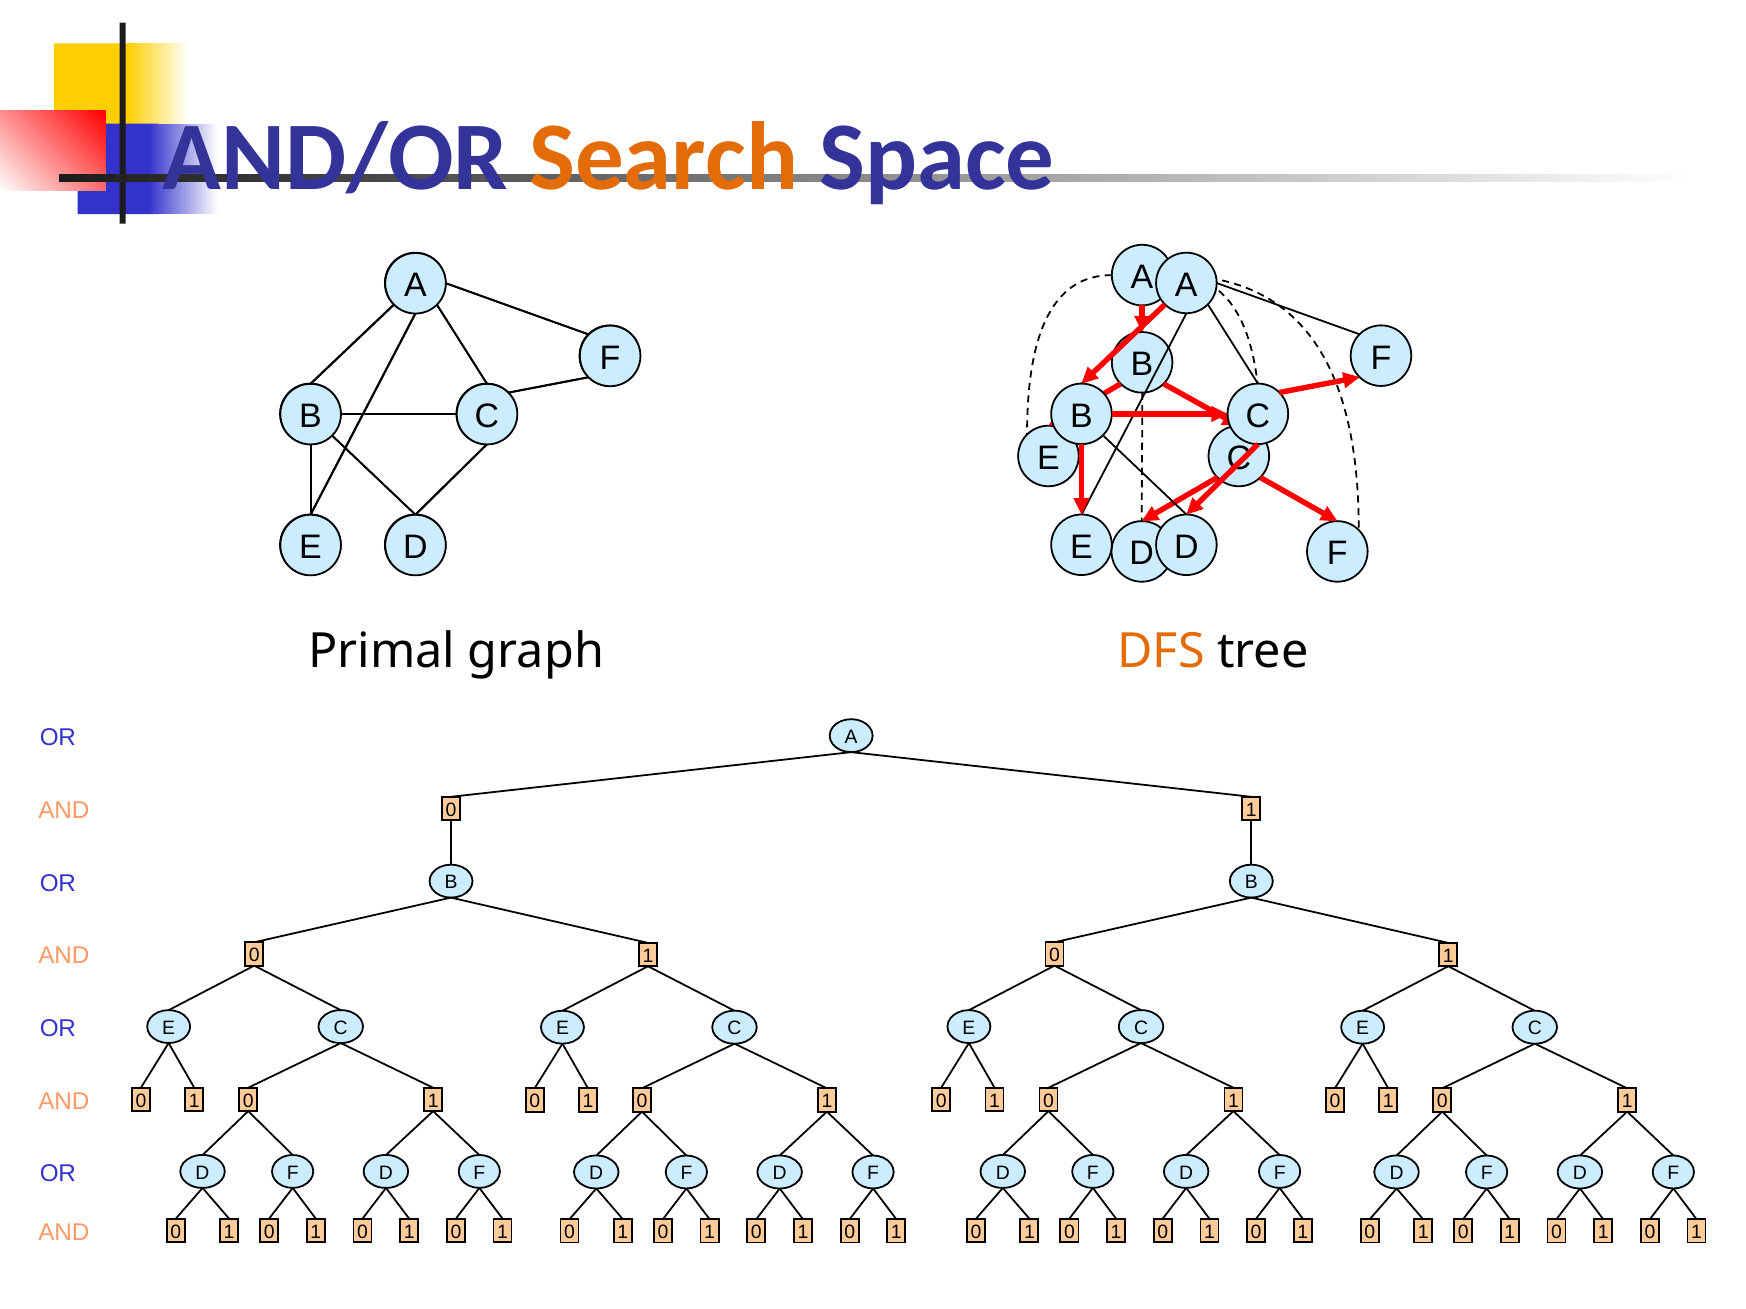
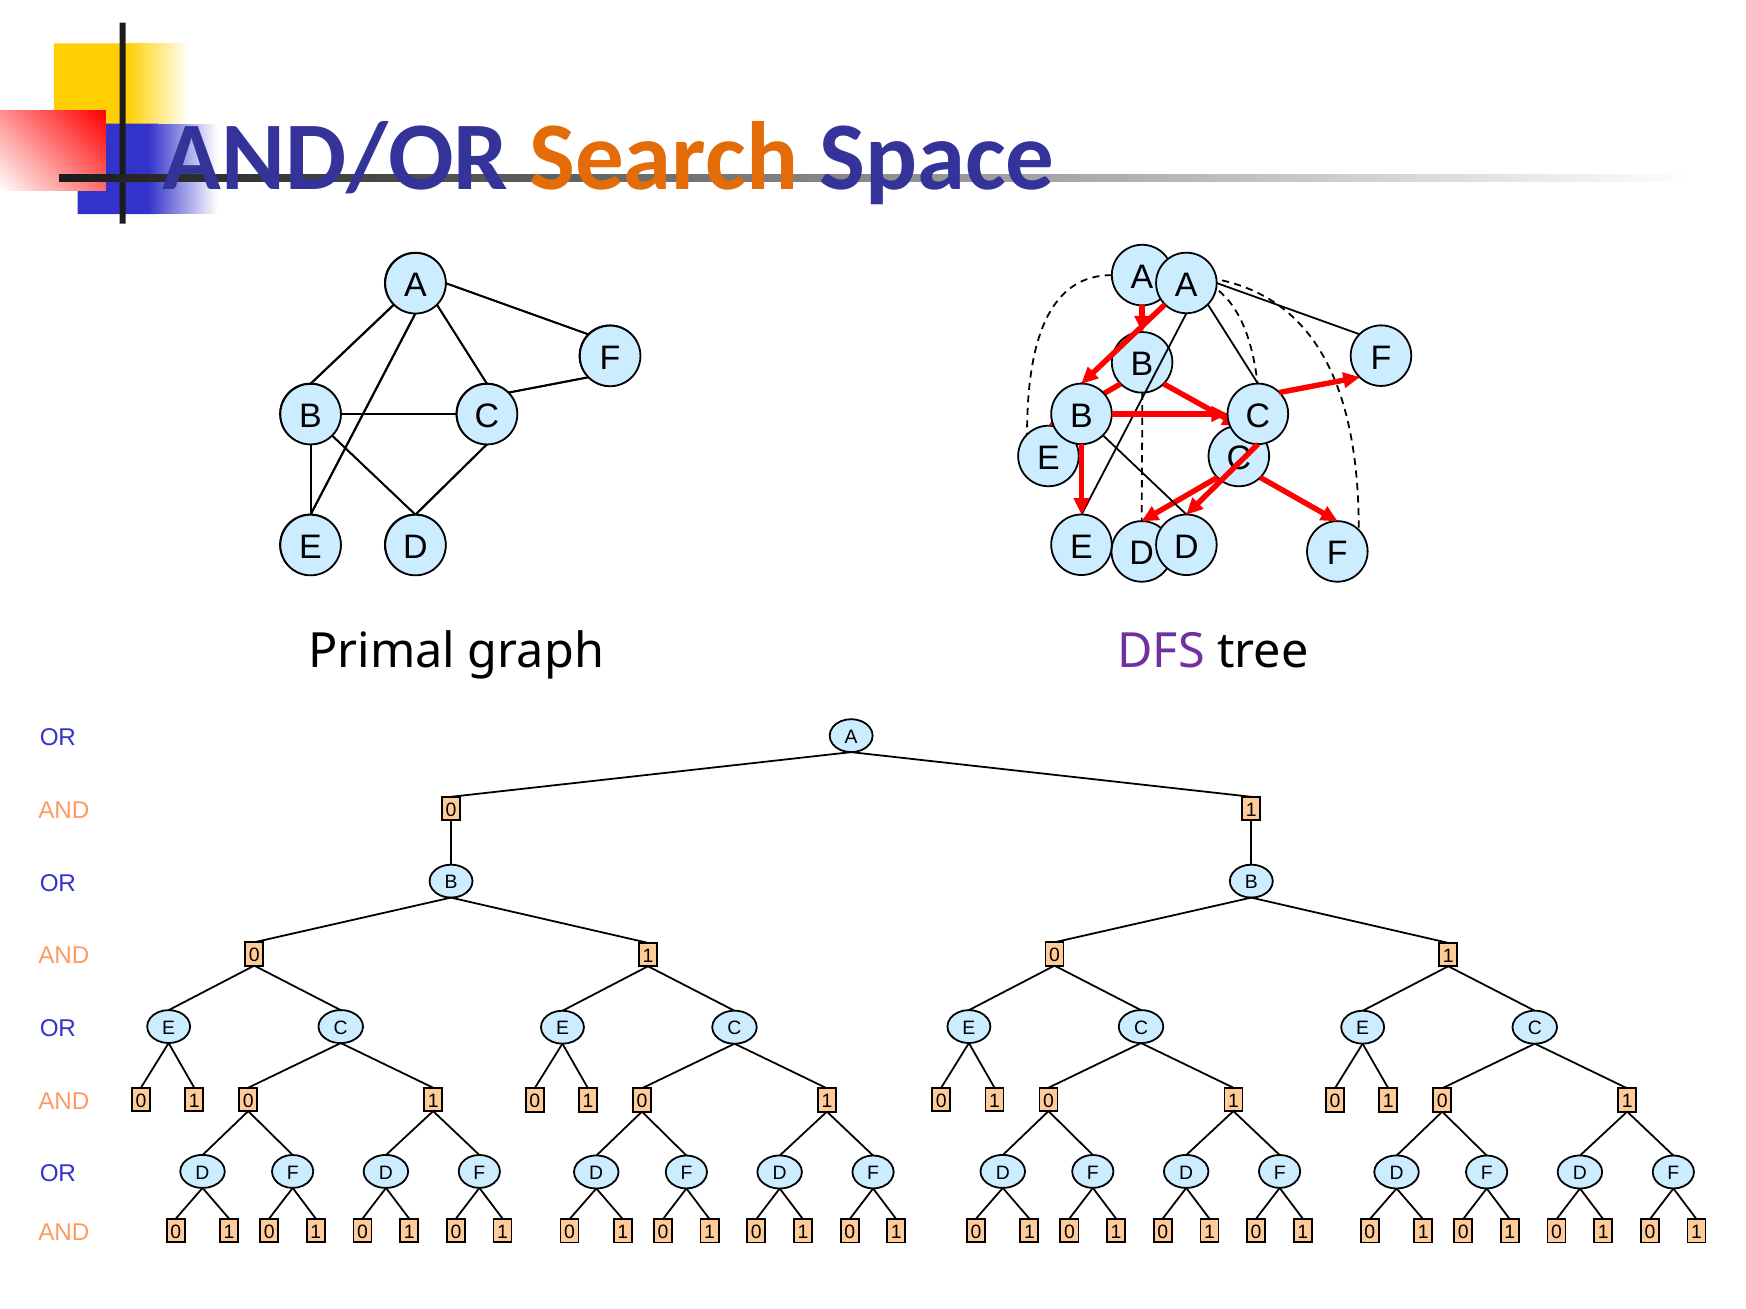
DFS colour: orange -> purple
